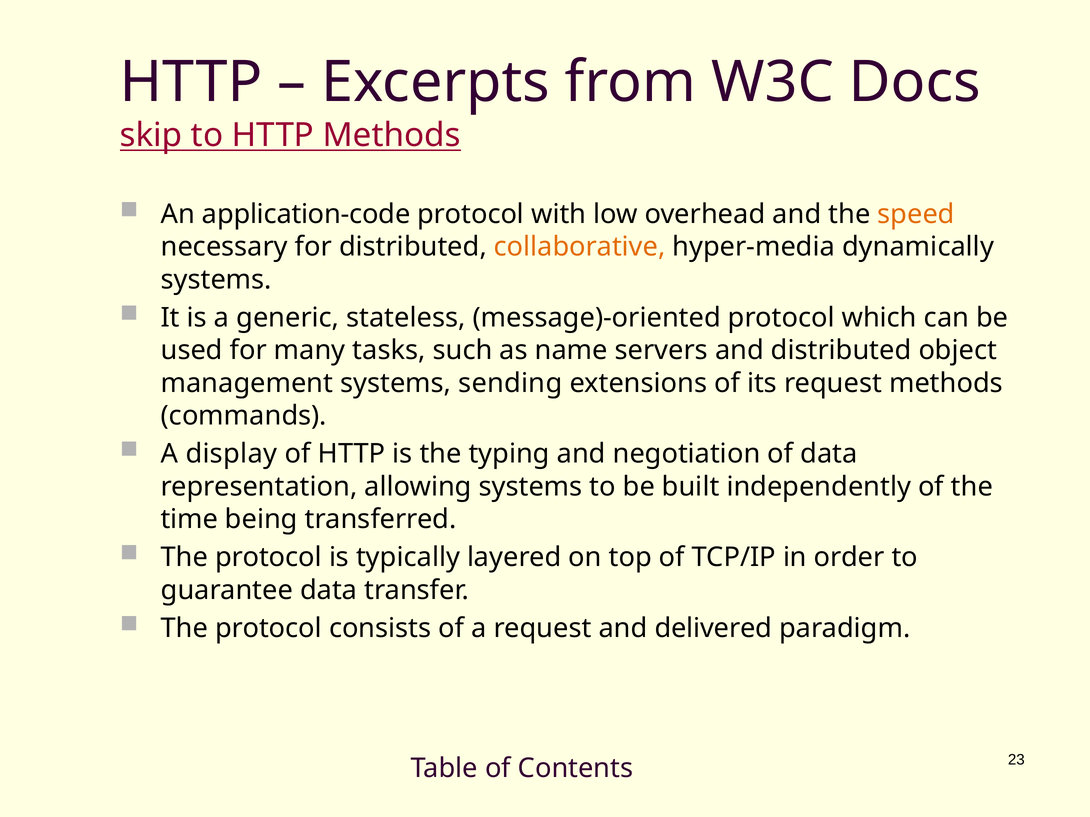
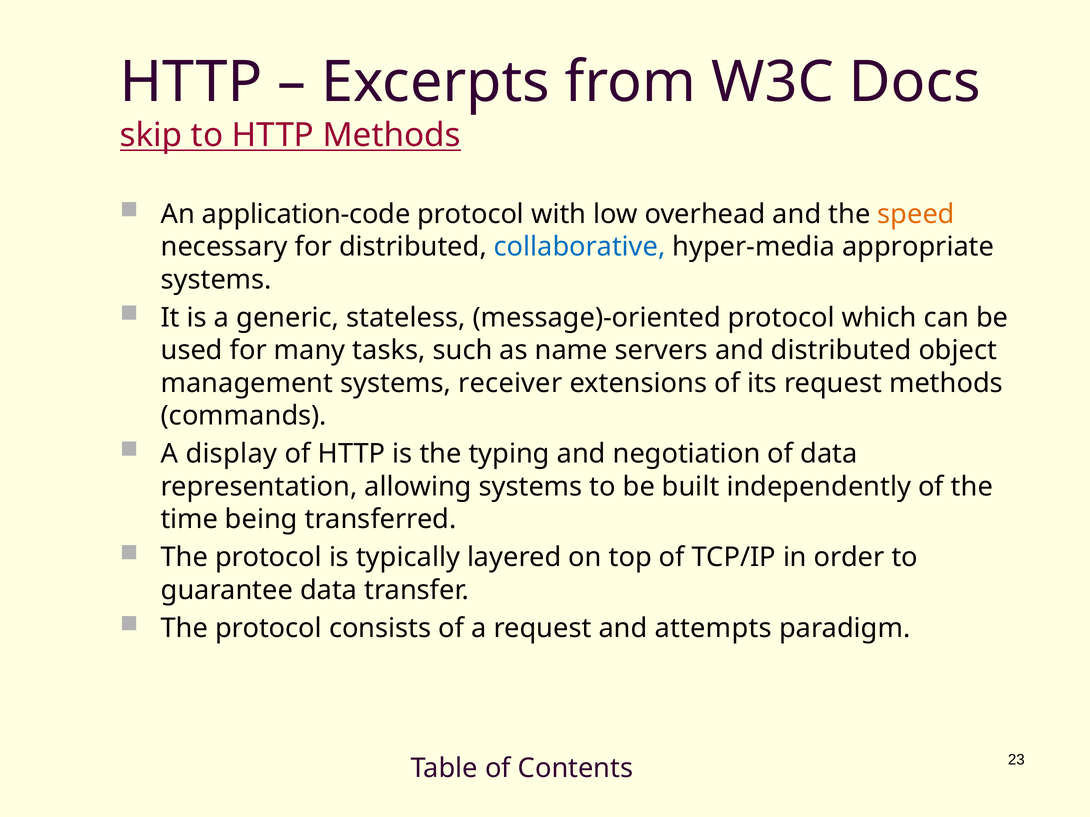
collaborative colour: orange -> blue
dynamically: dynamically -> appropriate
sending: sending -> receiver
delivered: delivered -> attempts
